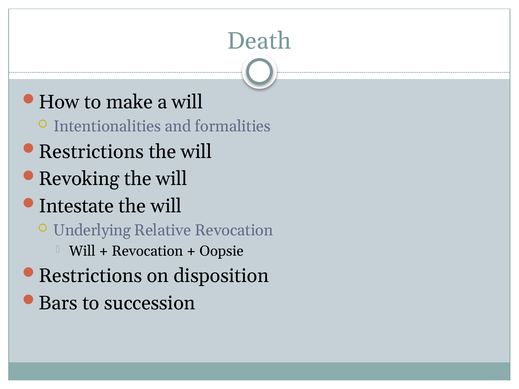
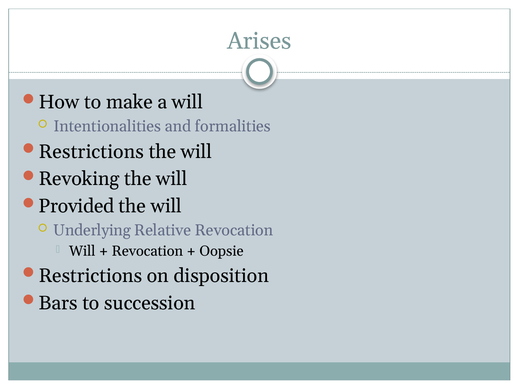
Death: Death -> Arises
Intestate: Intestate -> Provided
